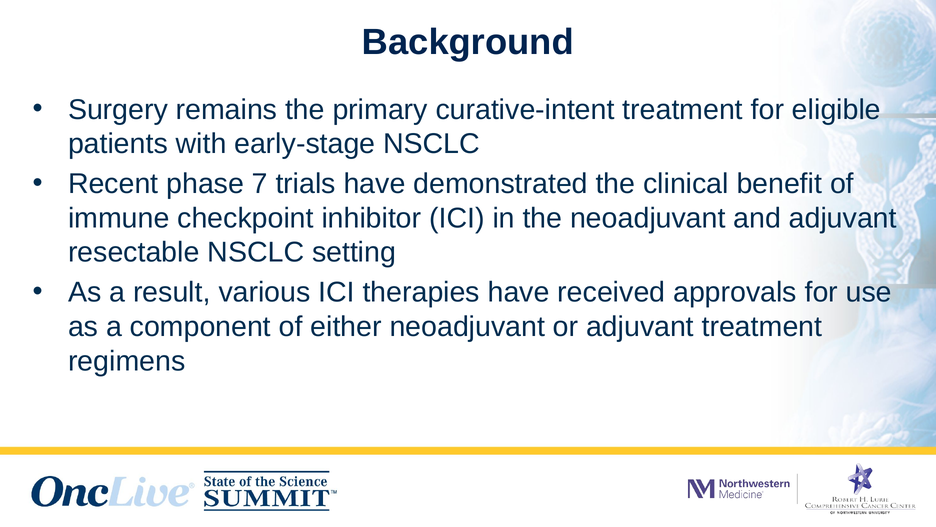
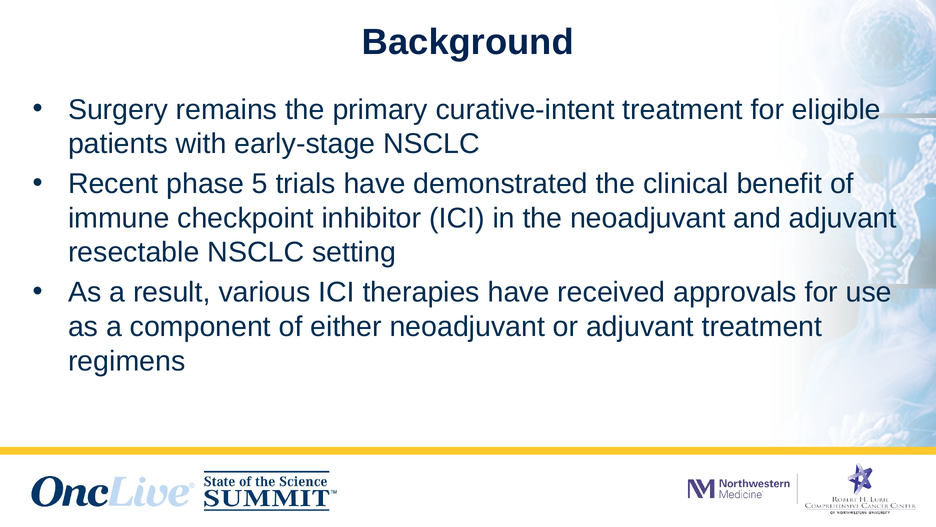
7: 7 -> 5
